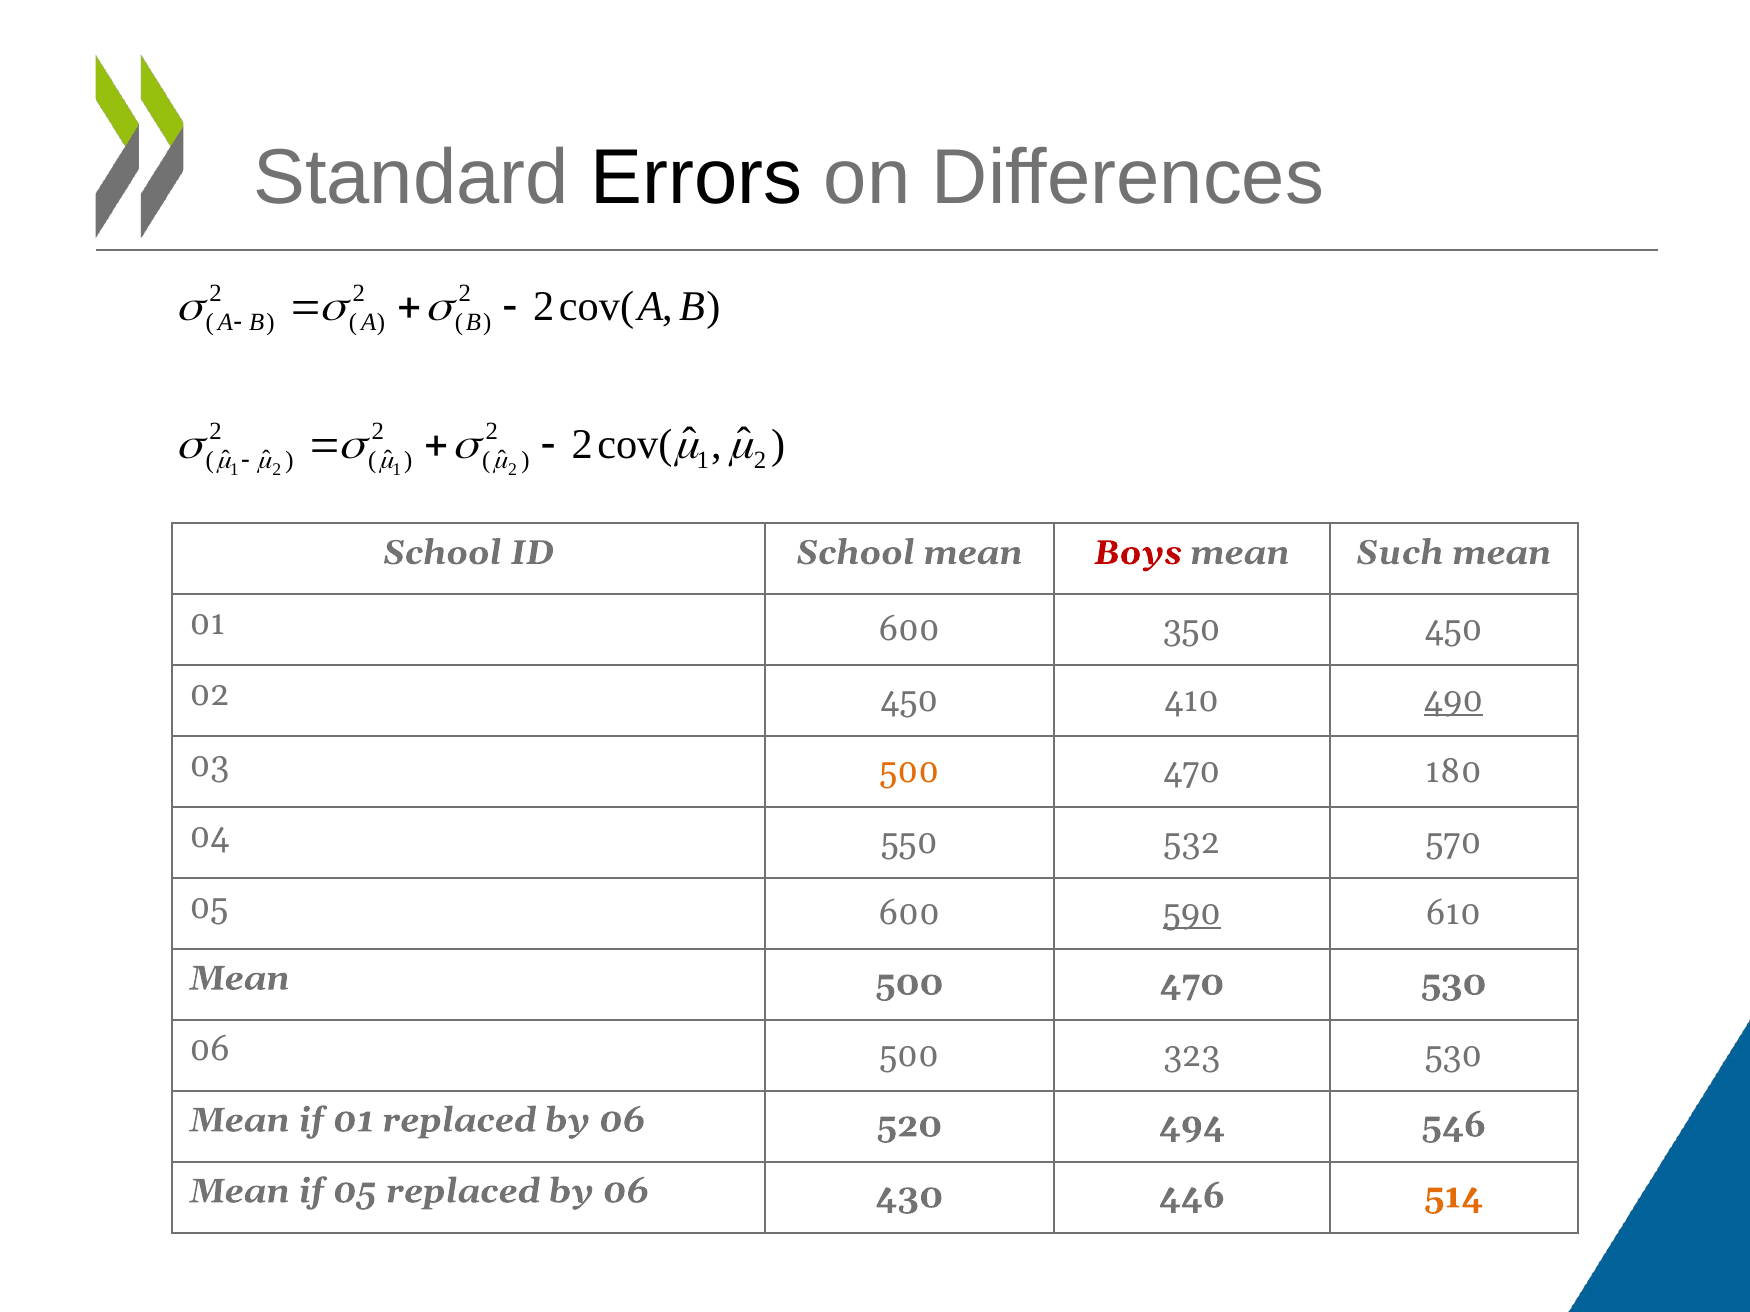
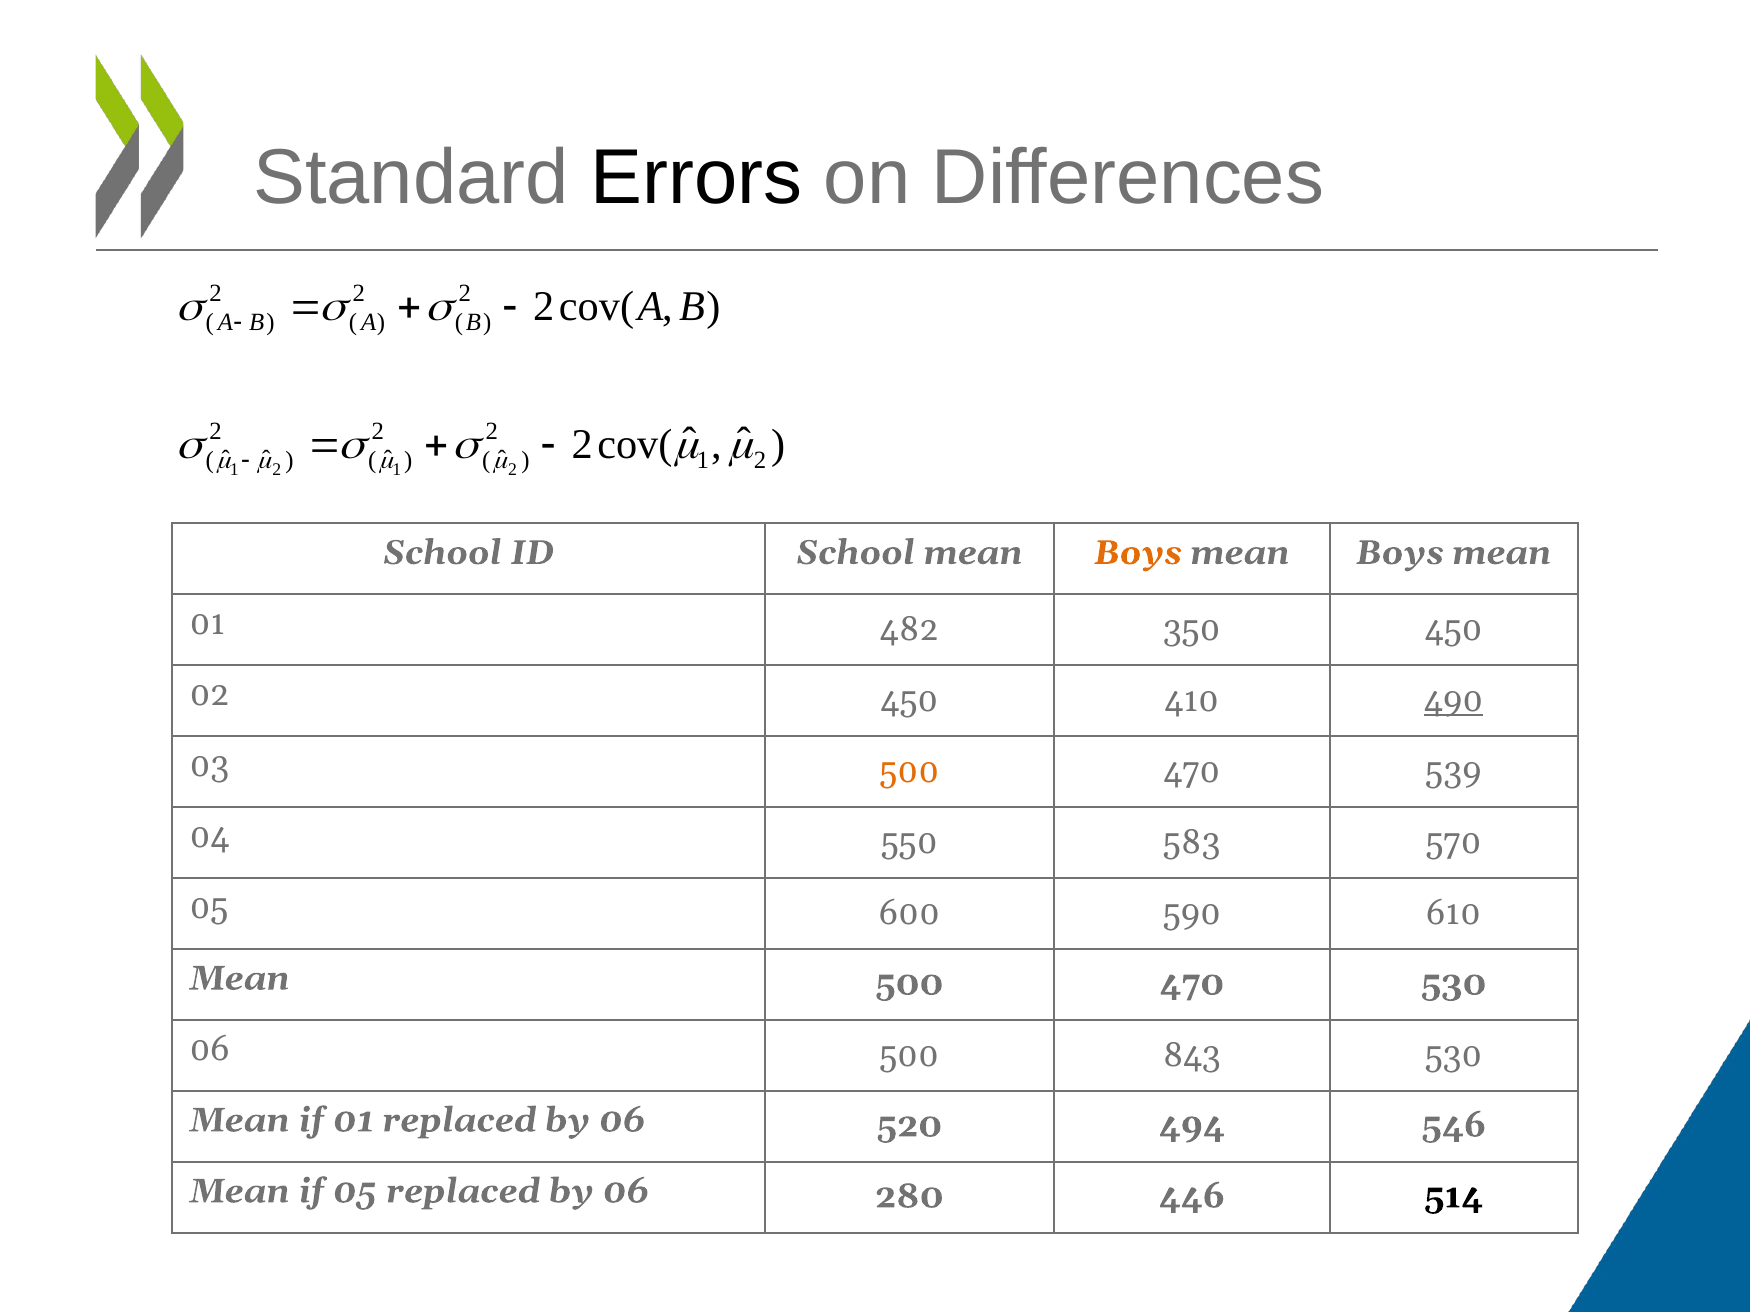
Boys at (1138, 553) colour: red -> orange
Such at (1400, 553): Such -> Boys
01 600: 600 -> 482
180: 180 -> 539
532: 532 -> 583
590 underline: present -> none
323: 323 -> 843
430: 430 -> 280
514 colour: orange -> black
